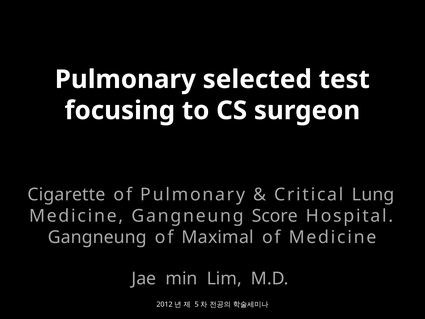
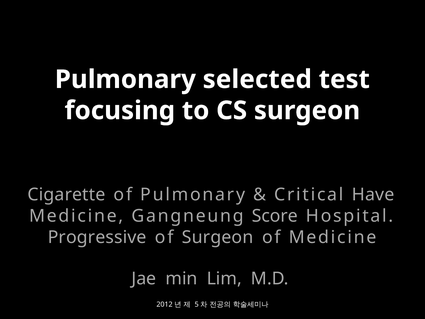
Lung: Lung -> Have
Gangneung at (97, 237): Gangneung -> Progressive
of Maximal: Maximal -> Surgeon
